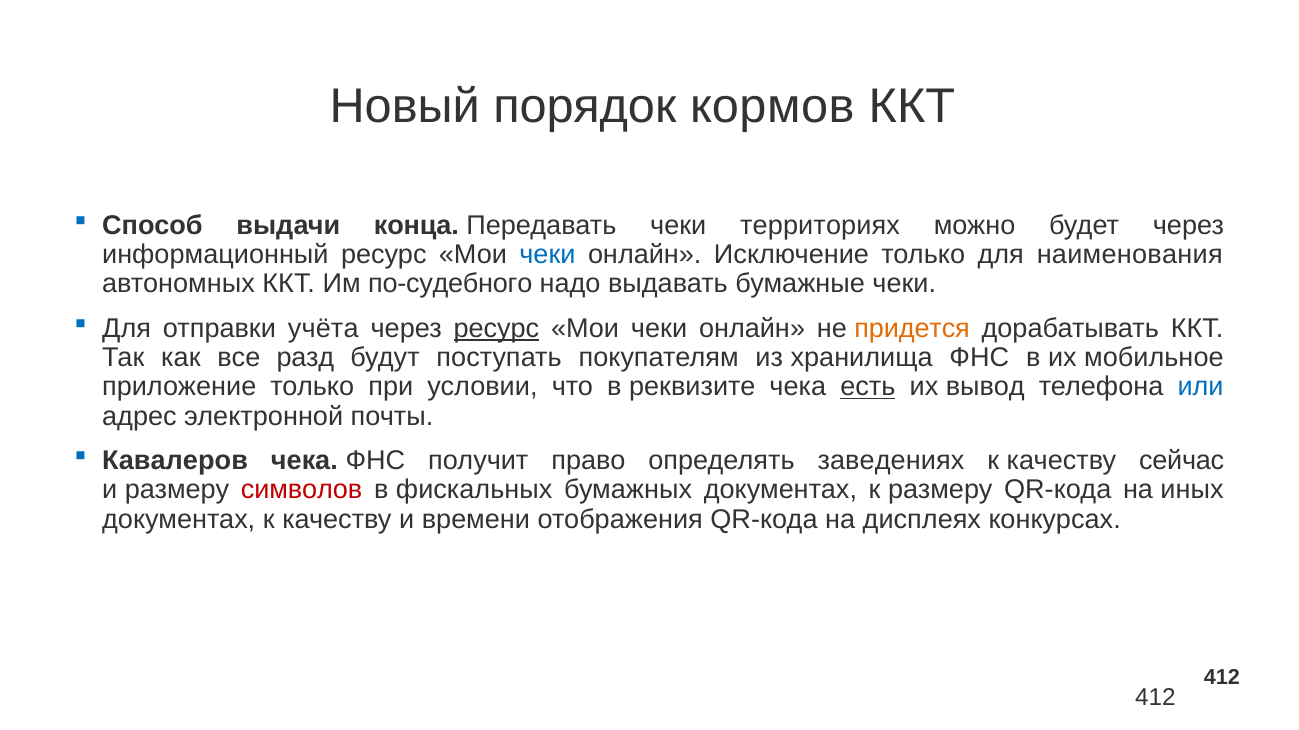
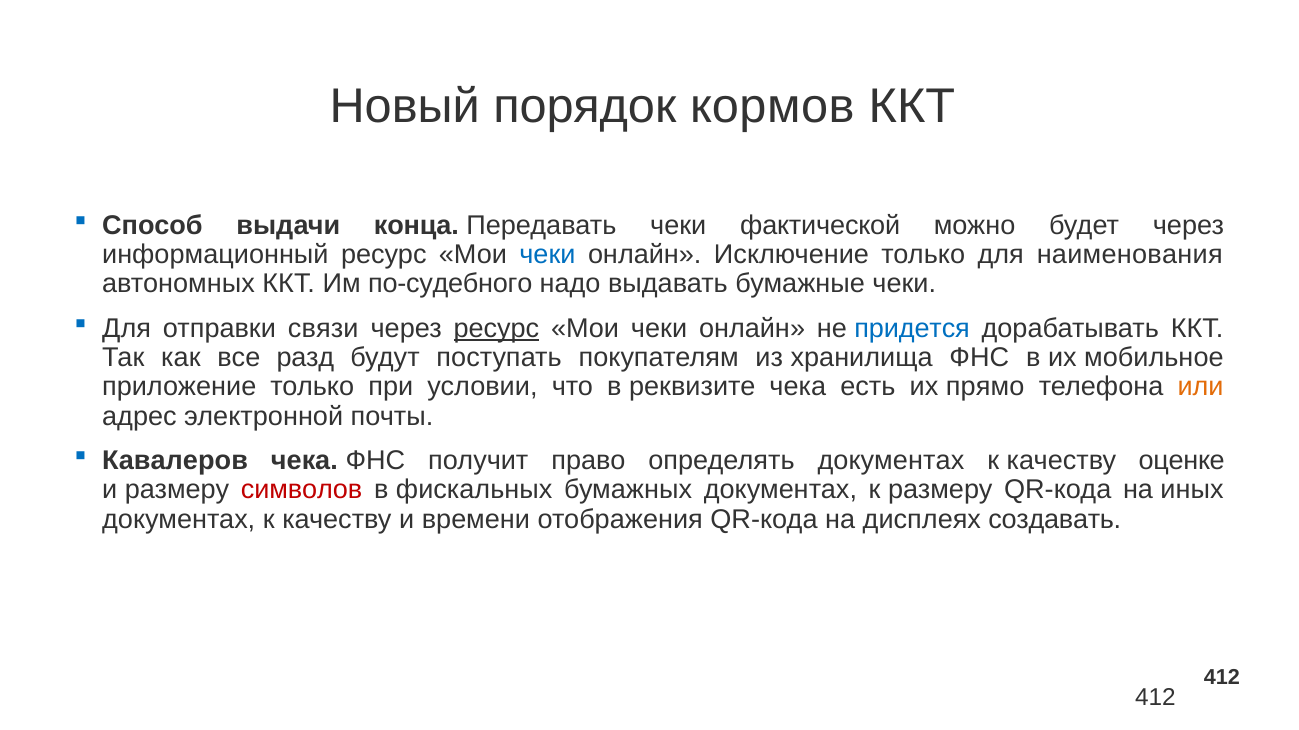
территориях: территориях -> фактической
учёта: учёта -> связи
придется colour: orange -> blue
есть underline: present -> none
вывод: вывод -> прямо
или colour: blue -> orange
определять заведениях: заведениях -> документах
сейчас: сейчас -> оценке
конкурсах: конкурсах -> создавать
